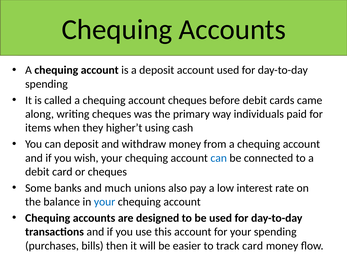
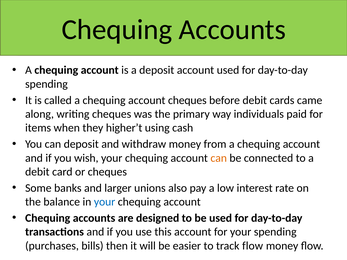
can at (219, 158) colour: blue -> orange
much: much -> larger
track card: card -> flow
